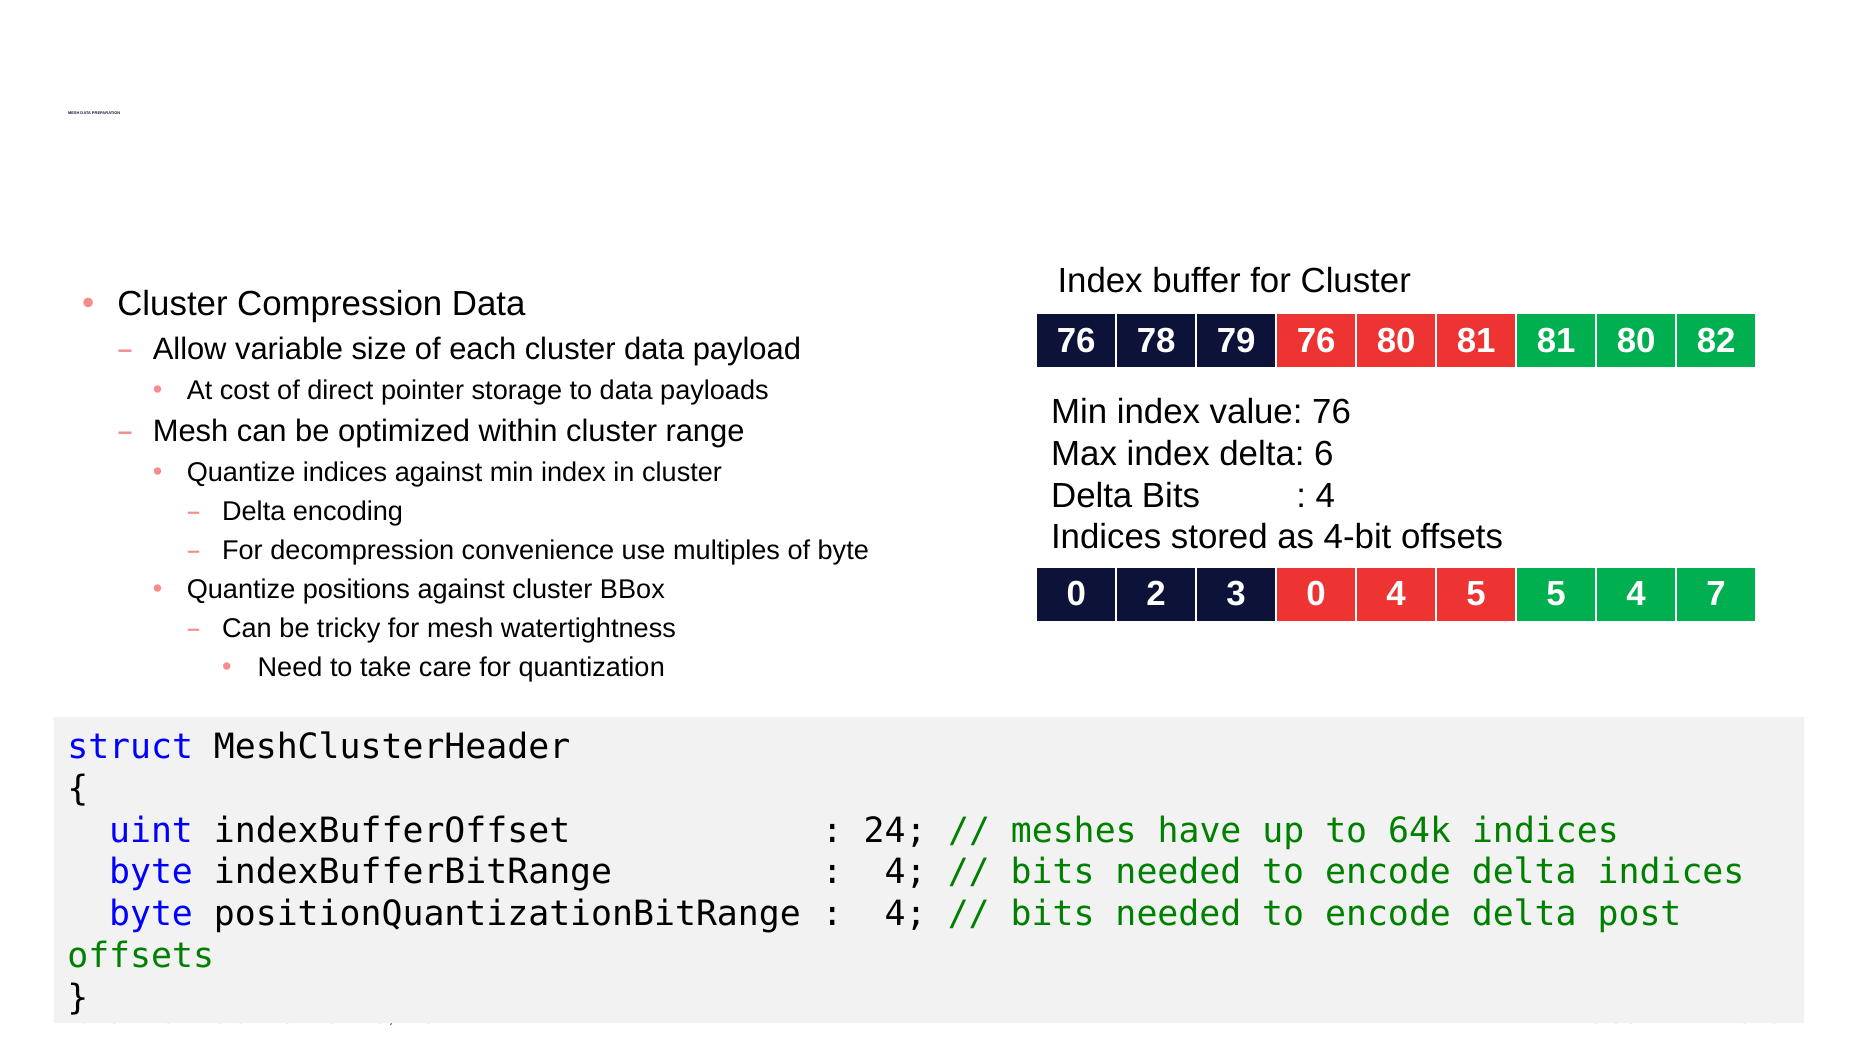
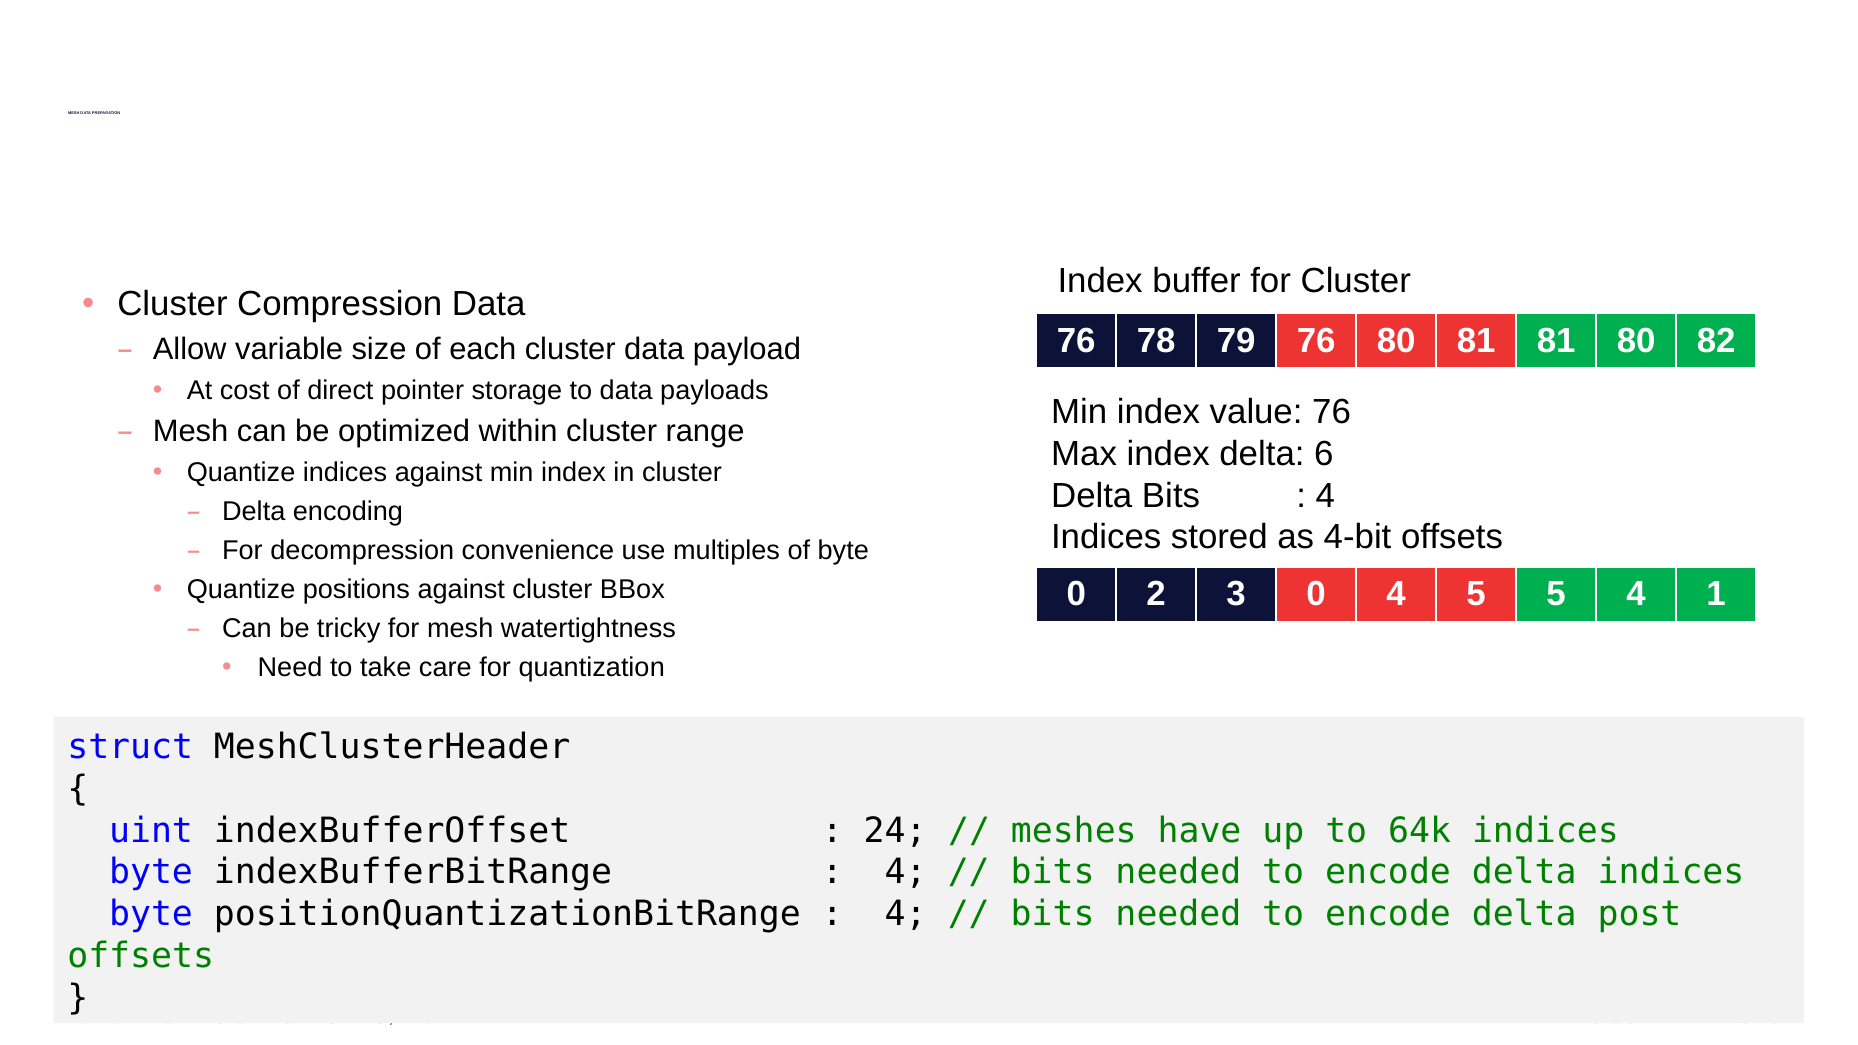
7: 7 -> 1
